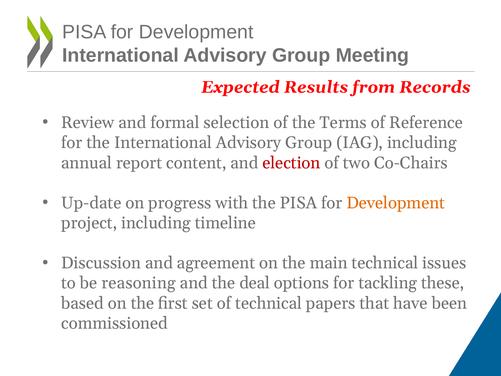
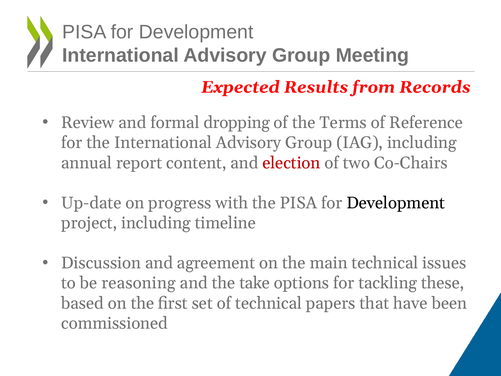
selection: selection -> dropping
Development at (396, 203) colour: orange -> black
deal: deal -> take
